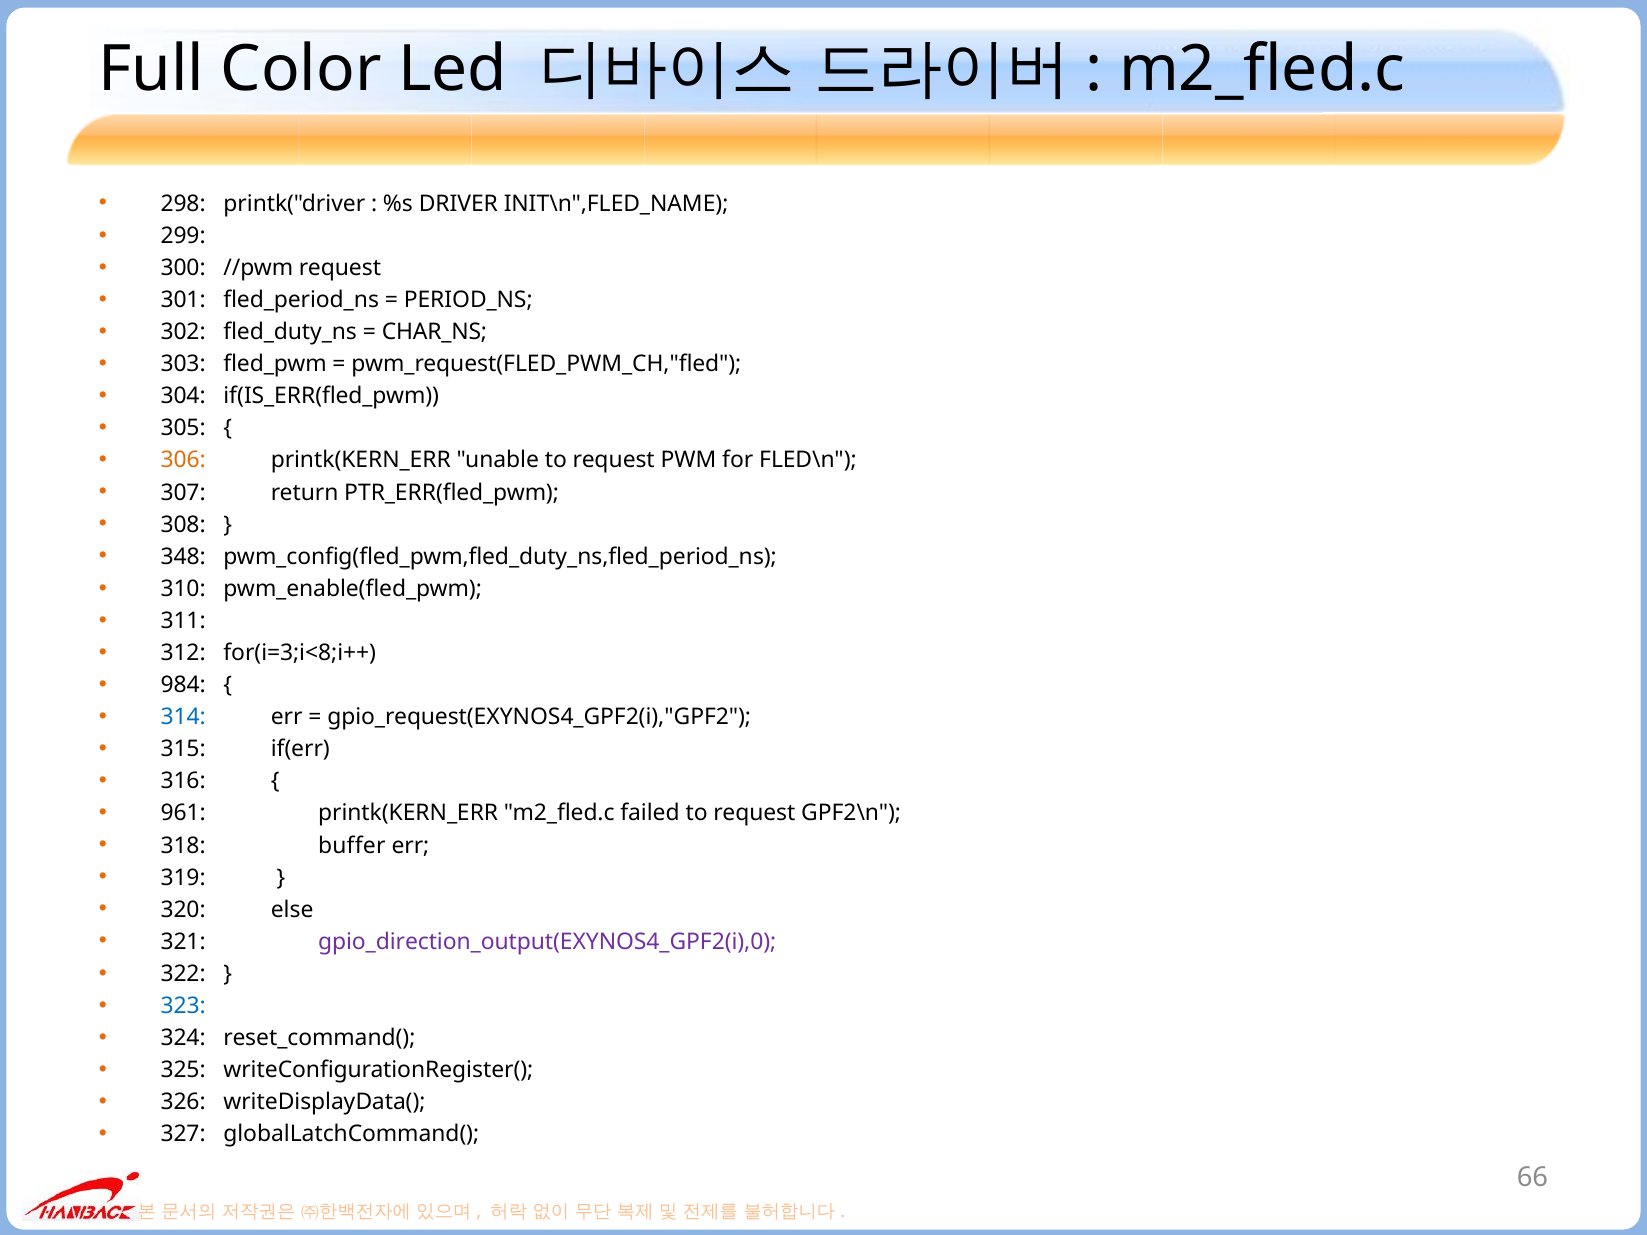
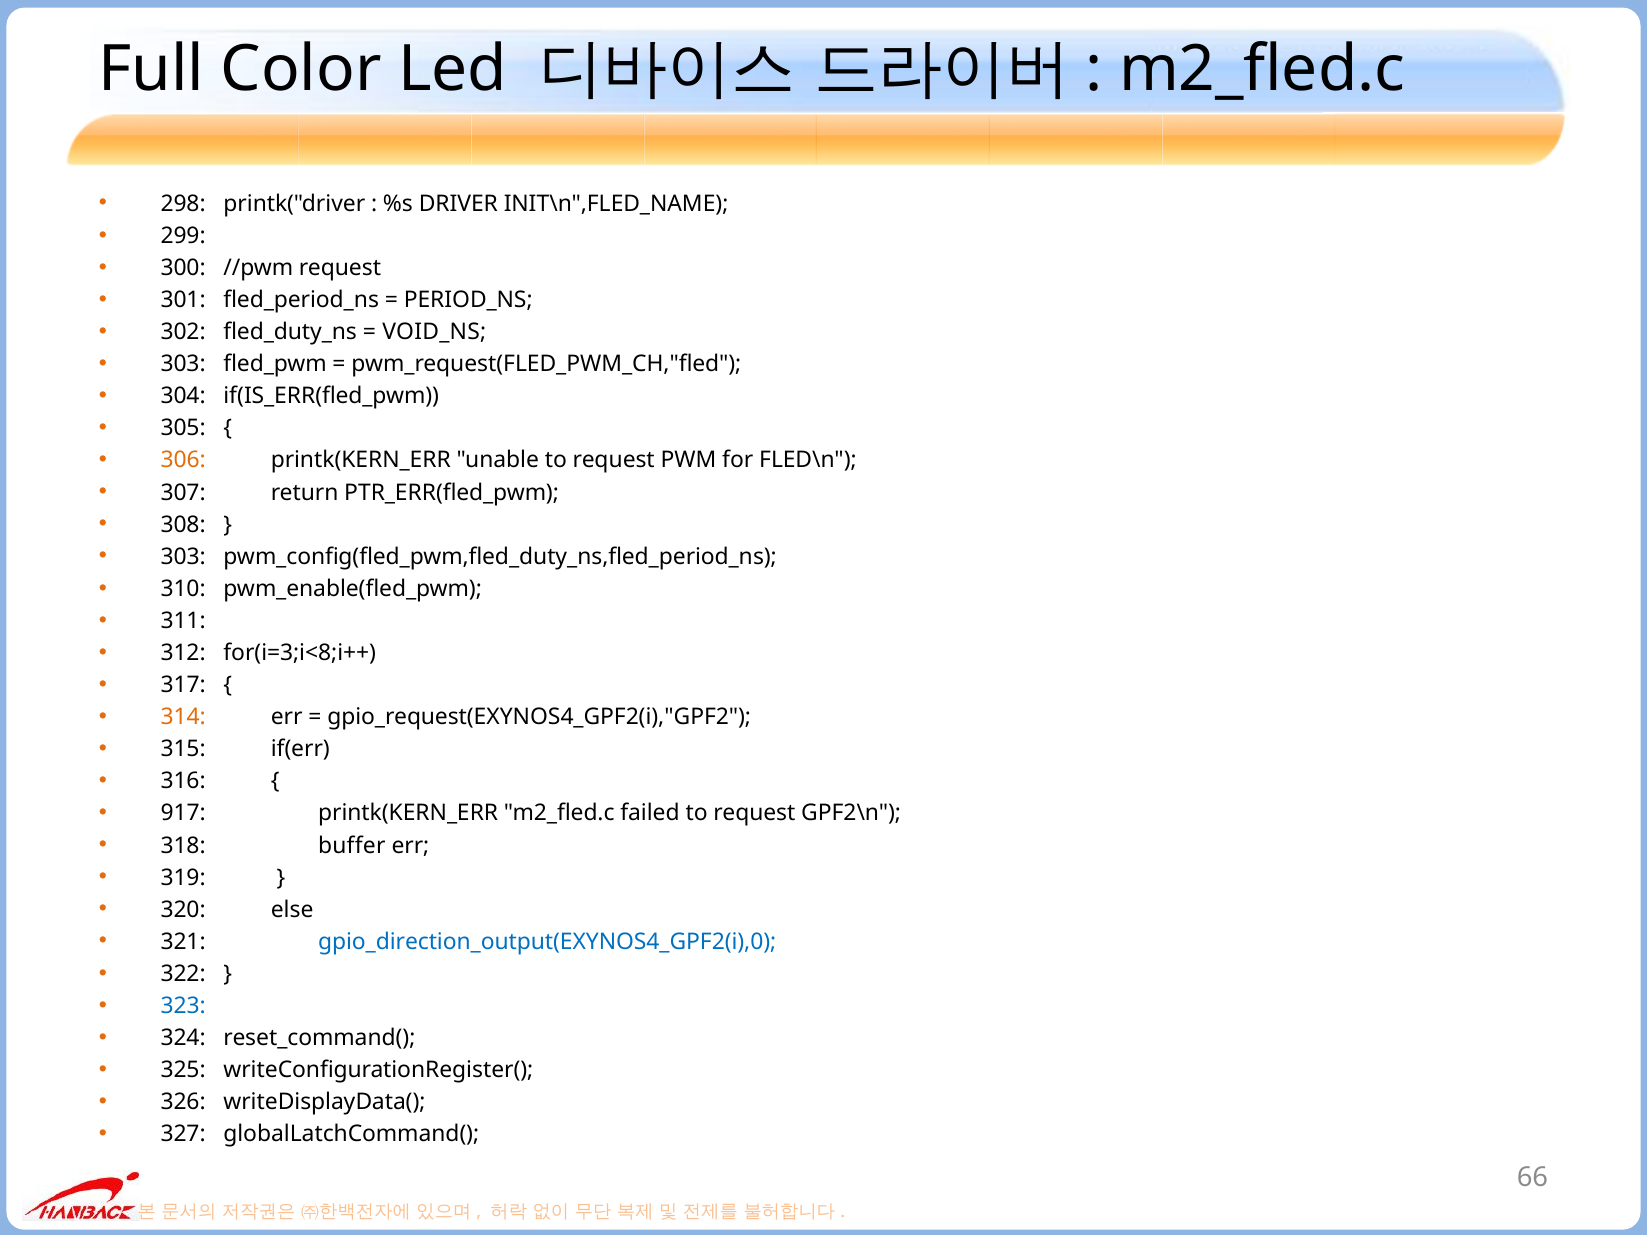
CHAR_NS: CHAR_NS -> VOID_NS
348 at (183, 557): 348 -> 303
984: 984 -> 317
314 colour: blue -> orange
961: 961 -> 917
gpio_direction_output(EXYNOS4_GPF2(i),0 colour: purple -> blue
